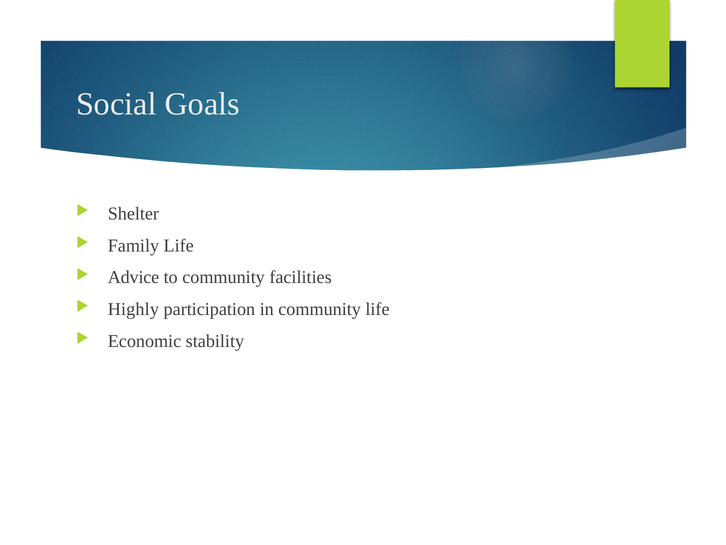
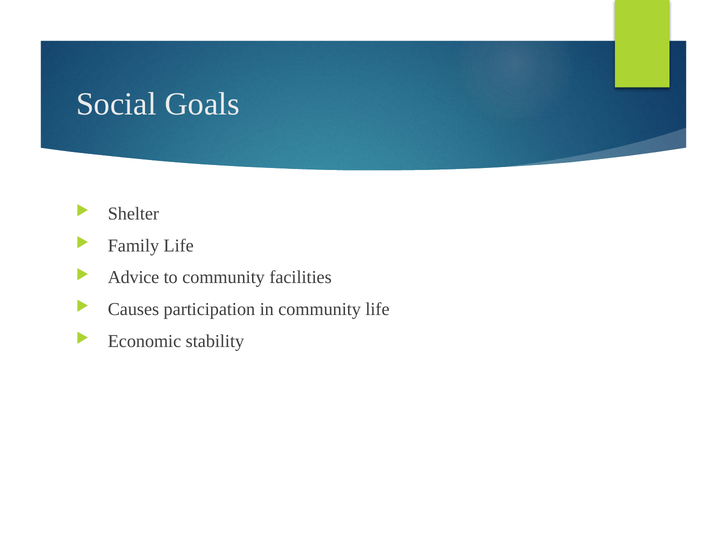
Highly: Highly -> Causes
